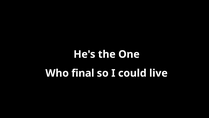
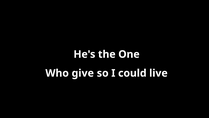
final: final -> give
